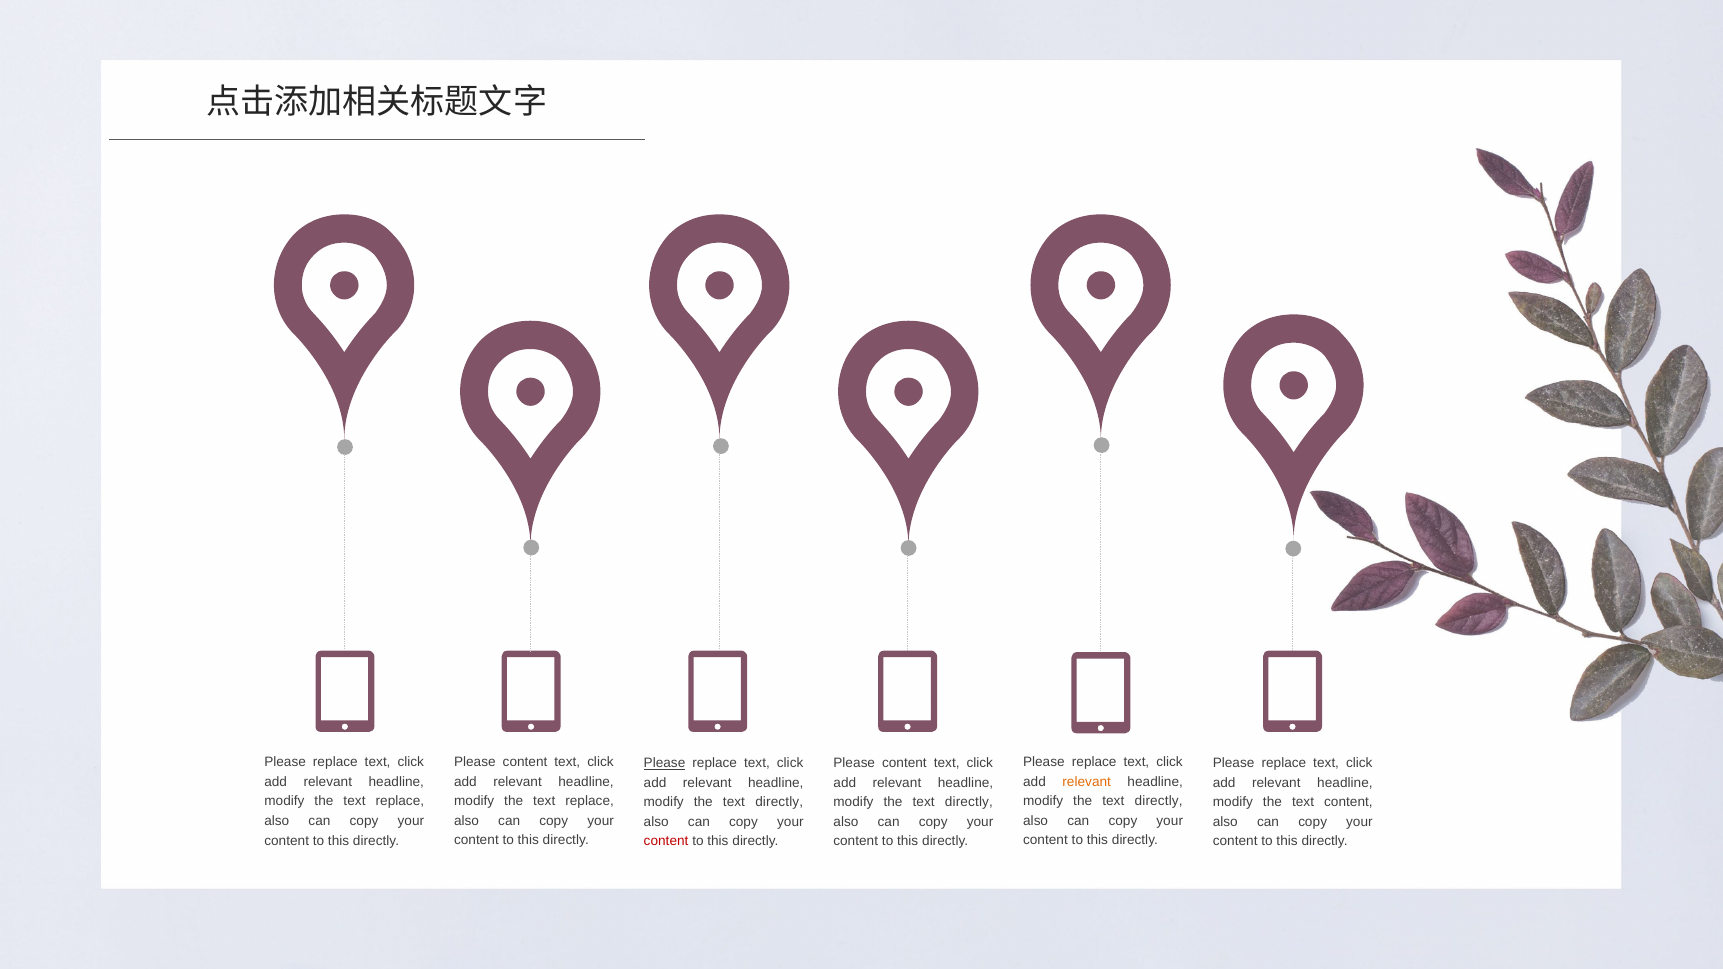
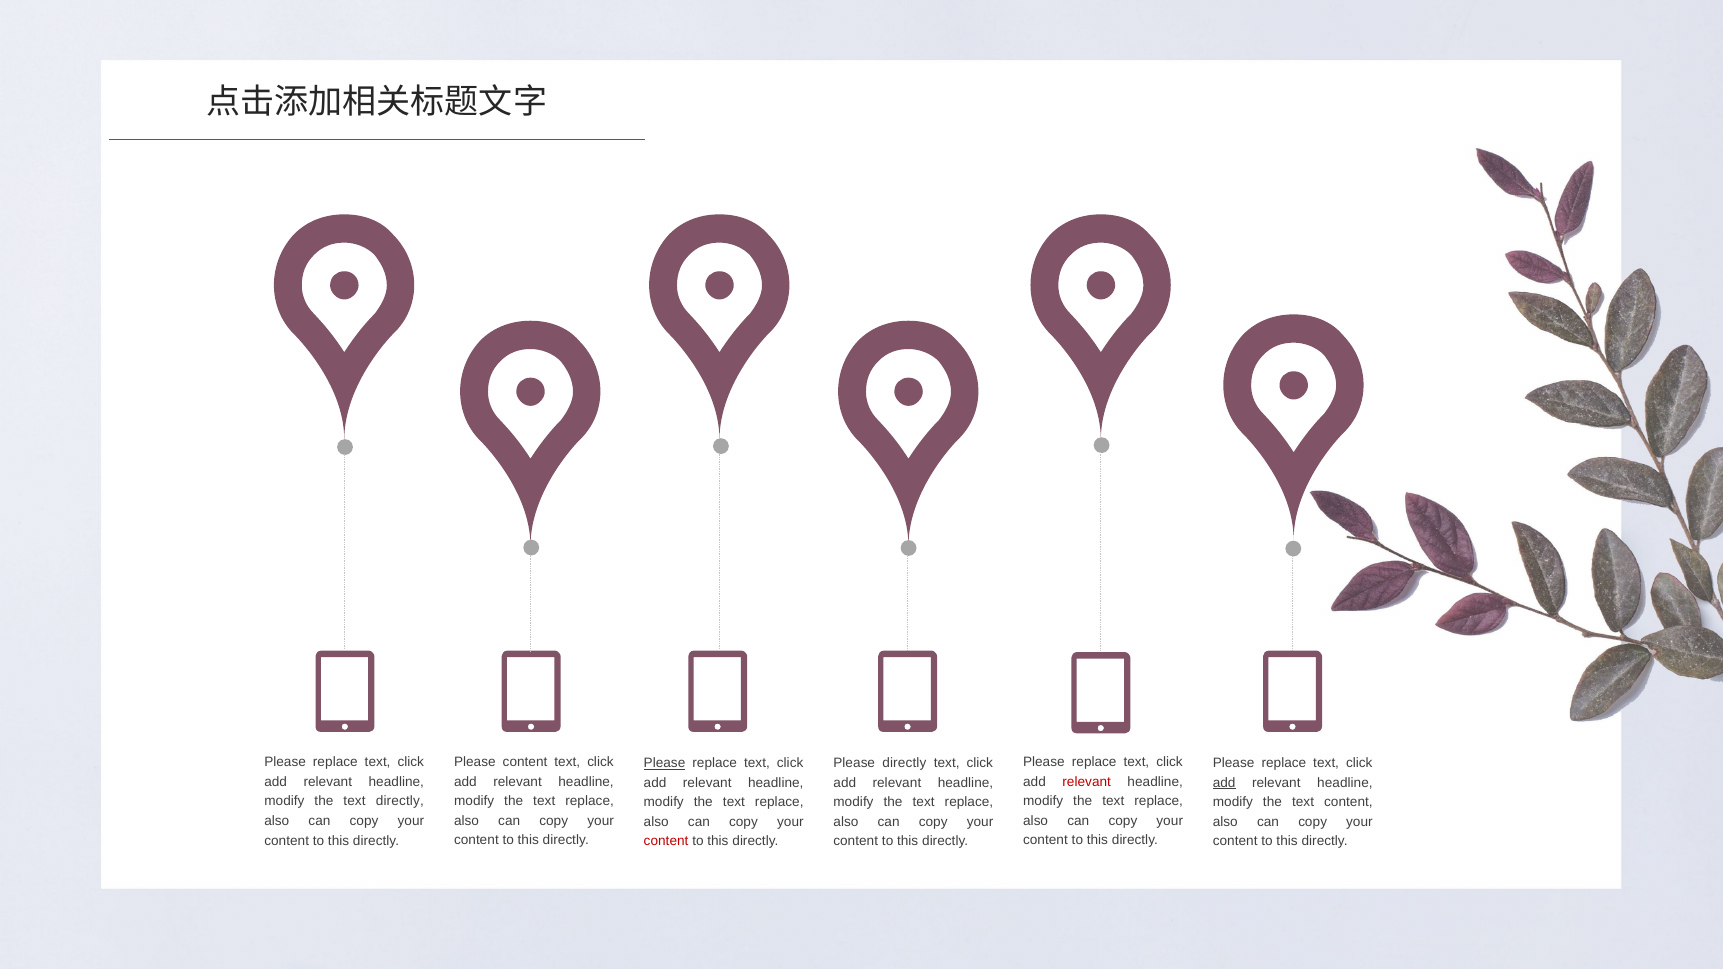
content at (904, 763): content -> directly
relevant at (1087, 782) colour: orange -> red
add at (1224, 783) underline: none -> present
directly at (1159, 801): directly -> replace
replace at (400, 802): replace -> directly
directly at (779, 802): directly -> replace
directly at (969, 802): directly -> replace
